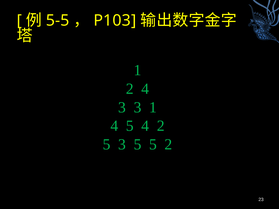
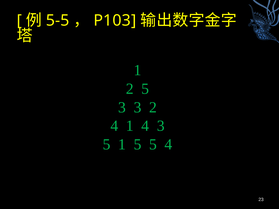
2 4: 4 -> 5
3 1: 1 -> 2
4 5: 5 -> 1
4 2: 2 -> 3
5 3: 3 -> 1
5 2: 2 -> 4
